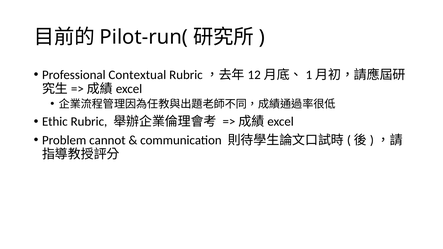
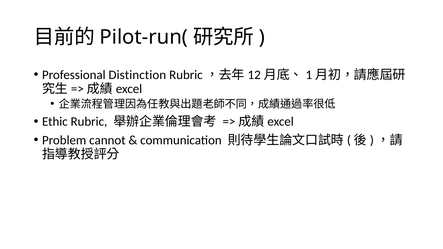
Contextual: Contextual -> Distinction
